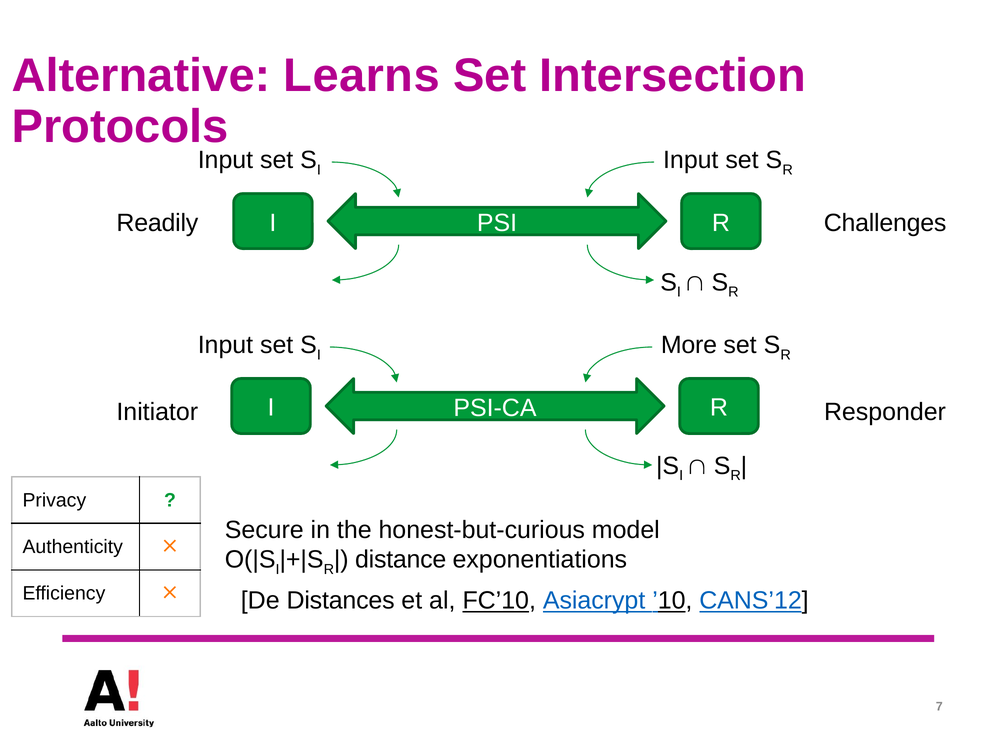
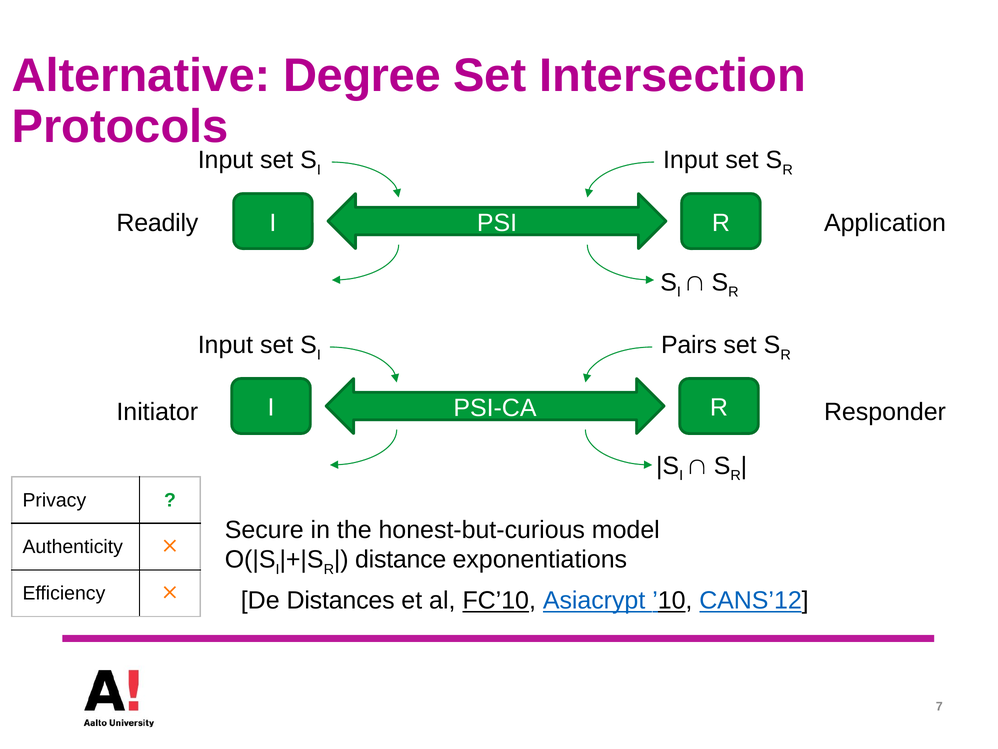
Learns: Learns -> Degree
Challenges: Challenges -> Application
More: More -> Pairs
